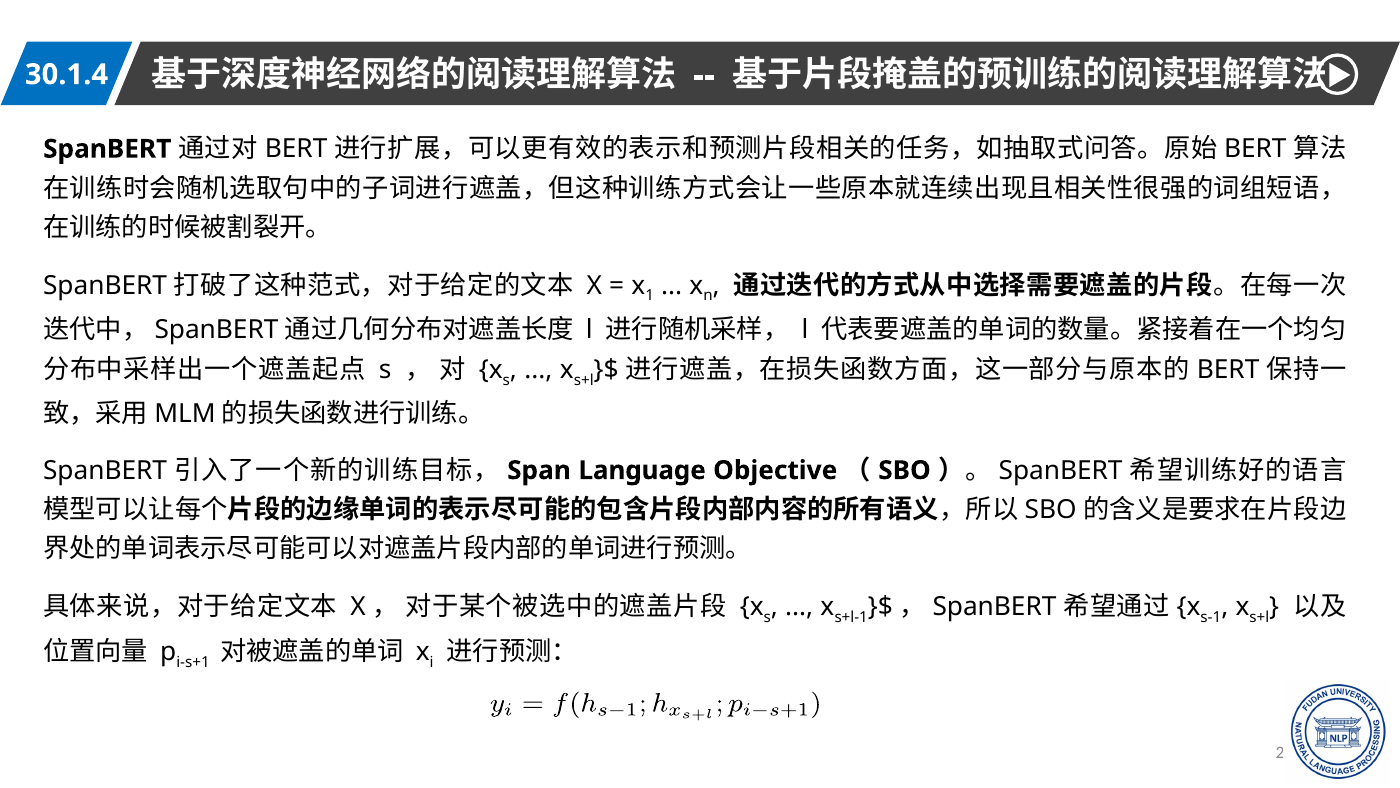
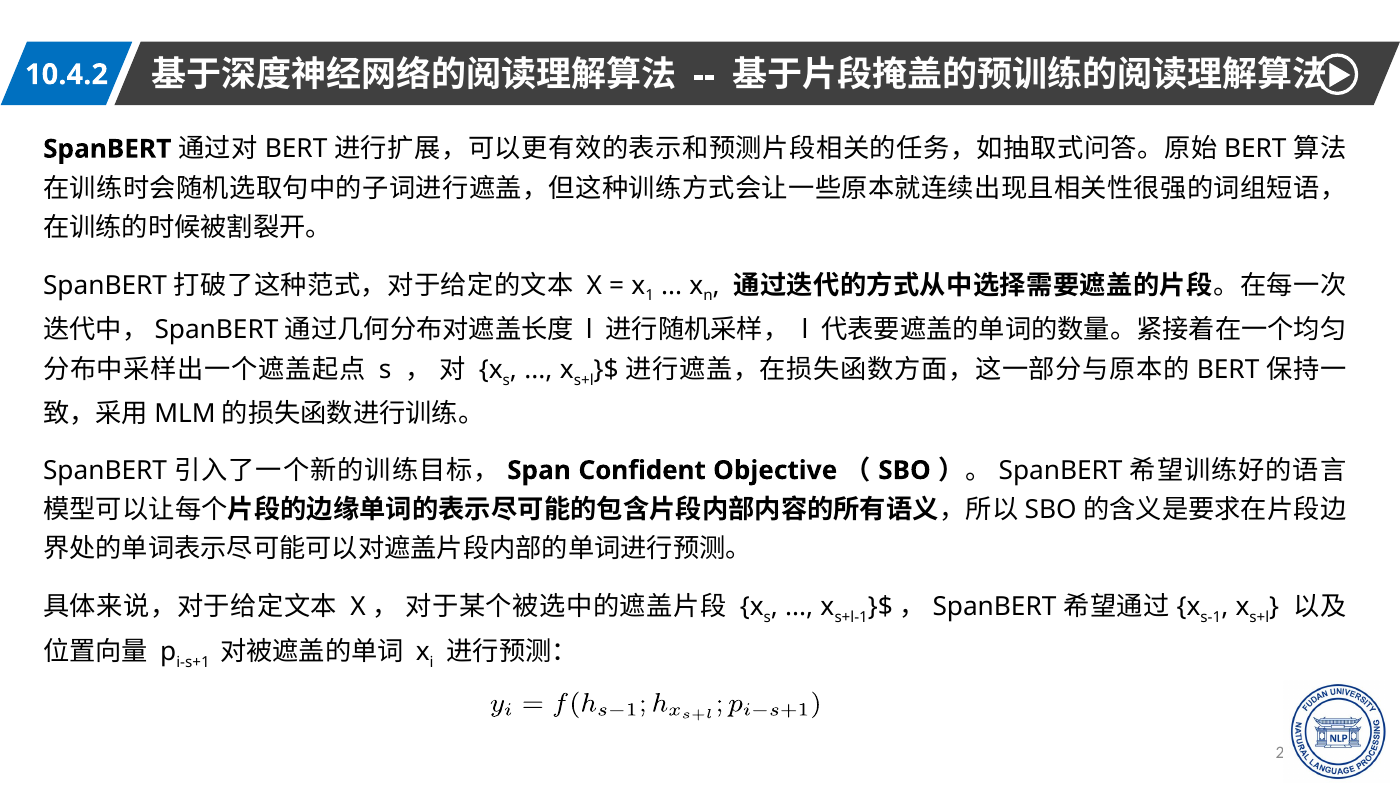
30.1.4: 30.1.4 -> 10.4.2
Language: Language -> Confident
